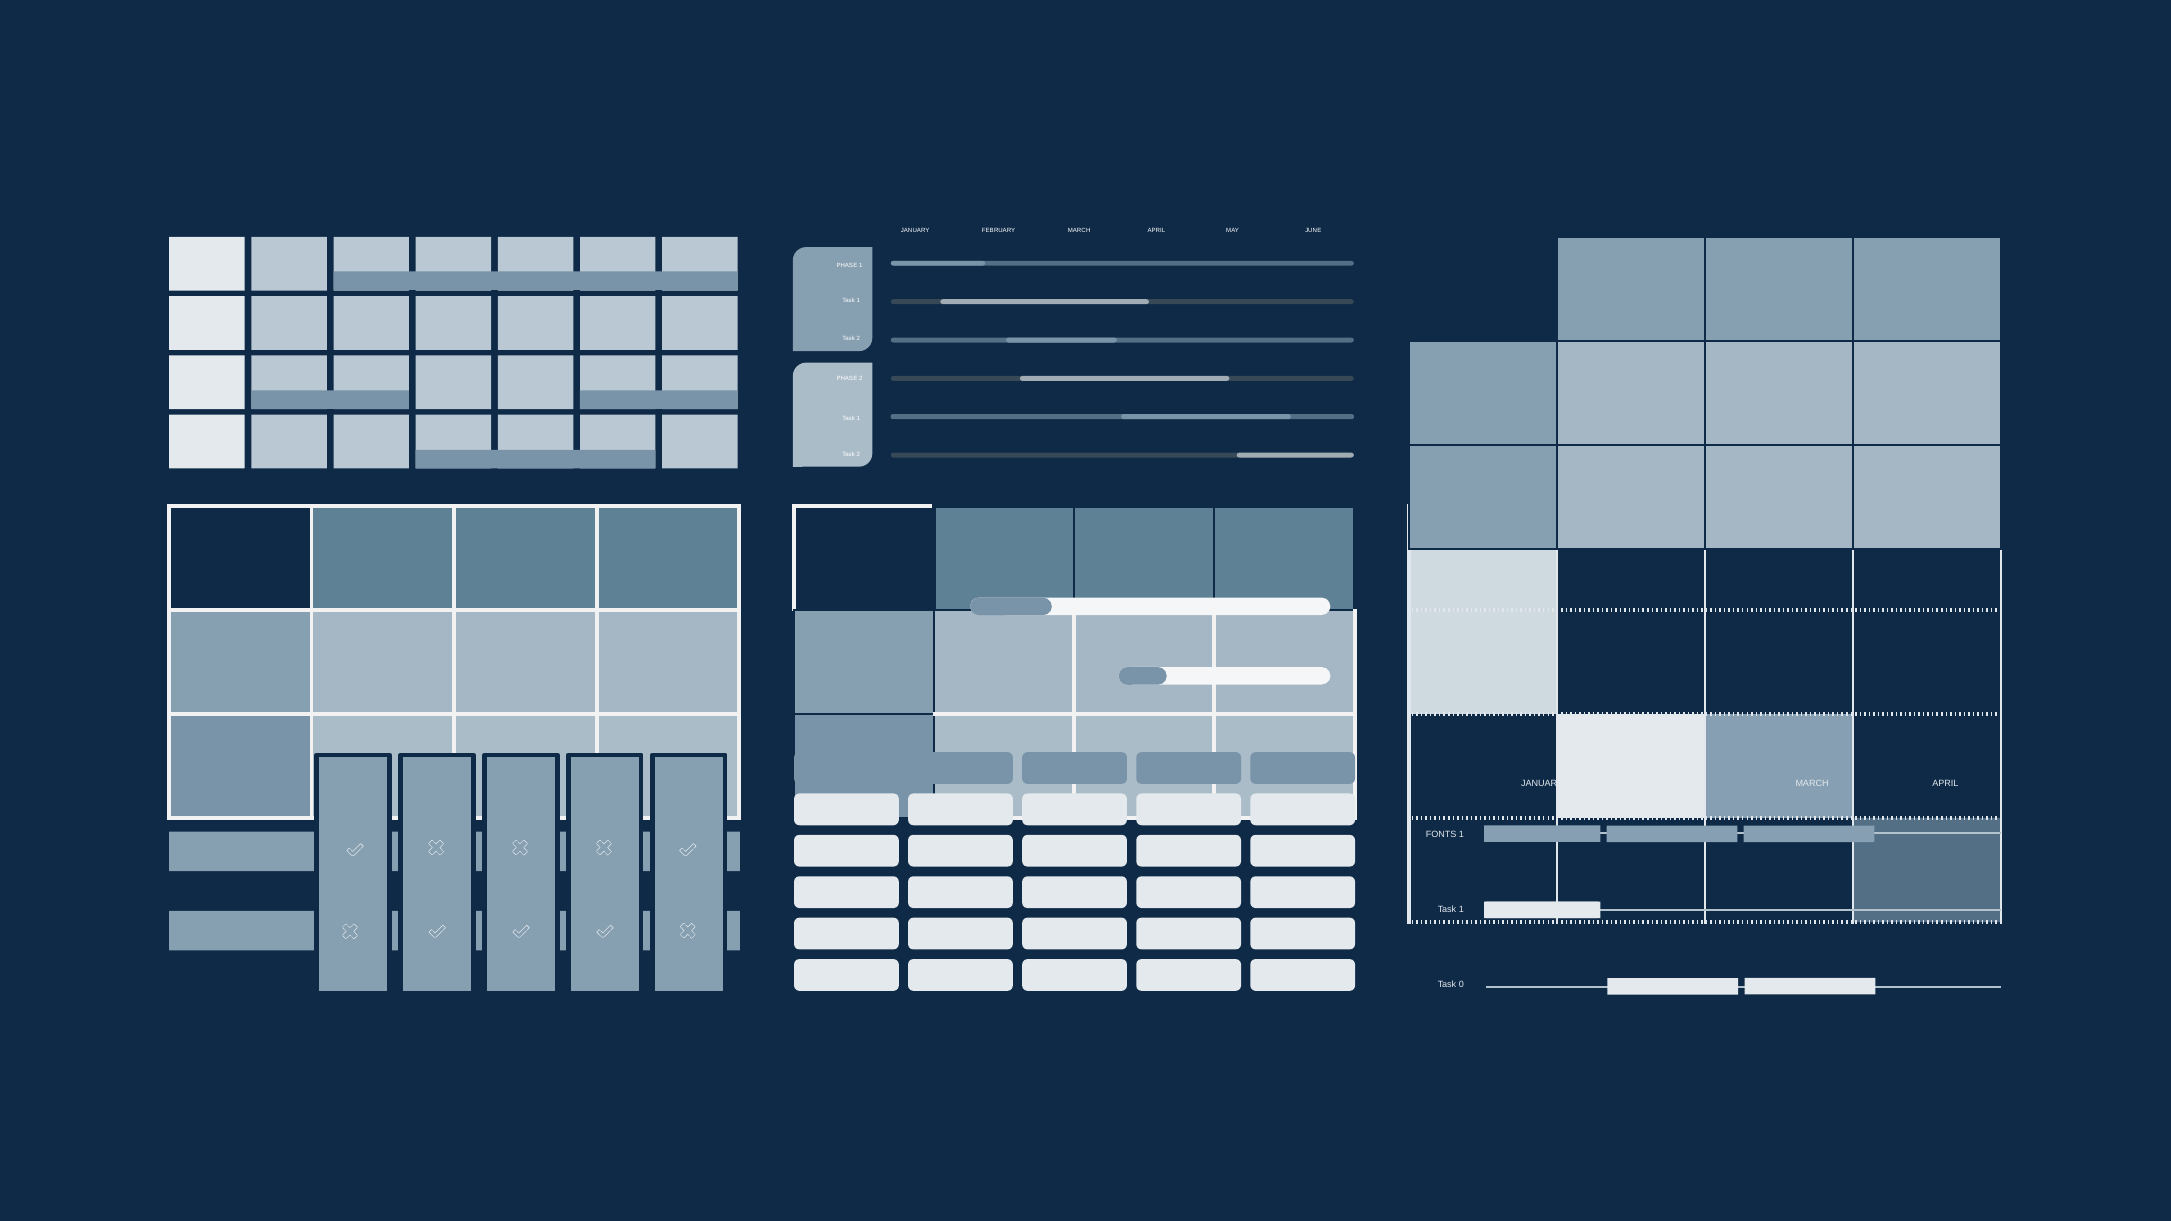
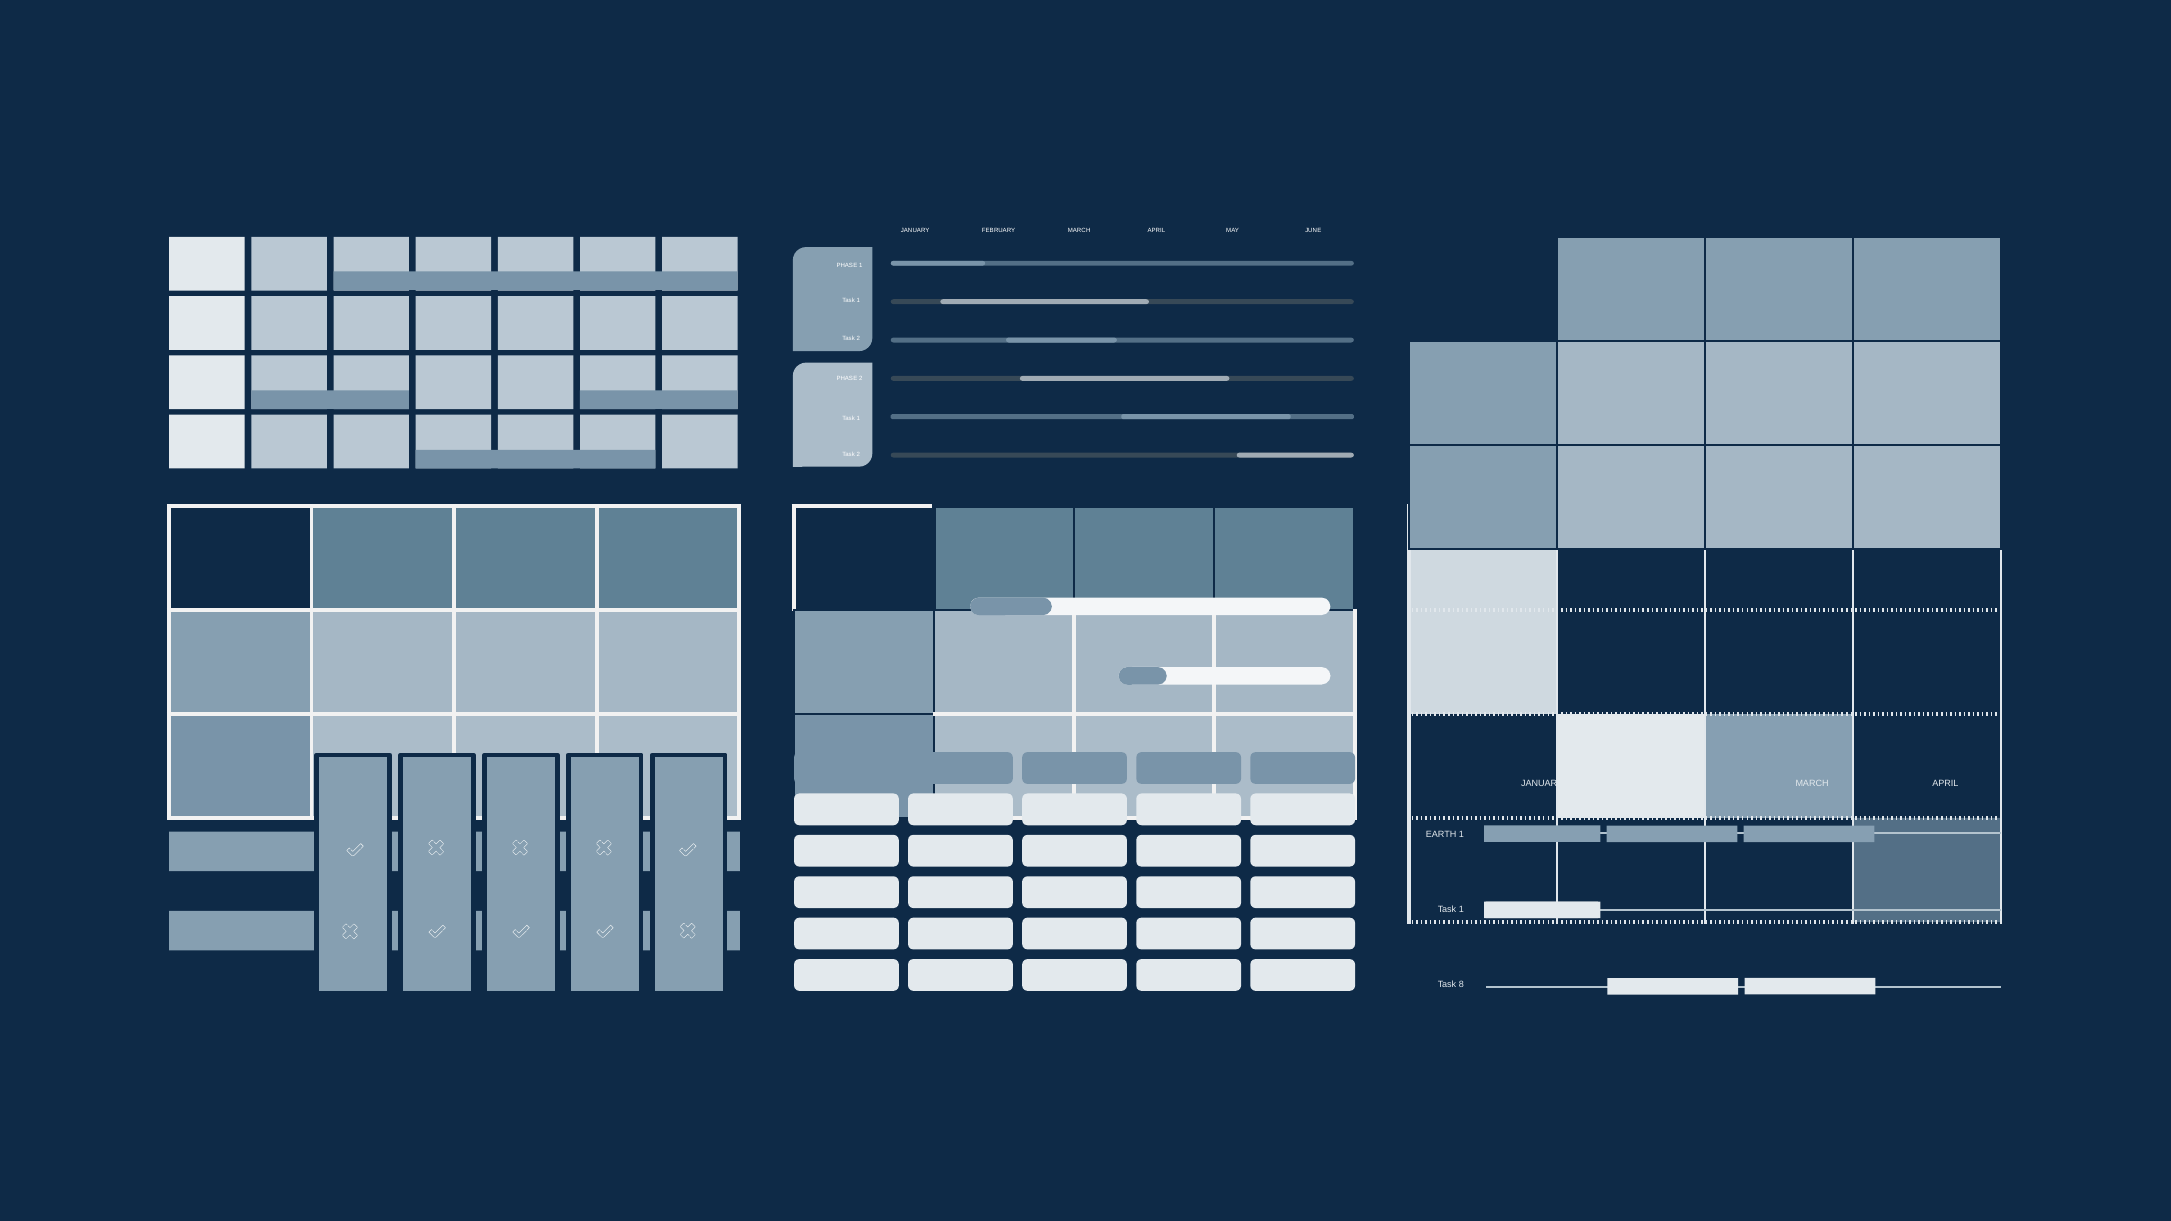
FONTS: FONTS -> EARTH
0: 0 -> 8
